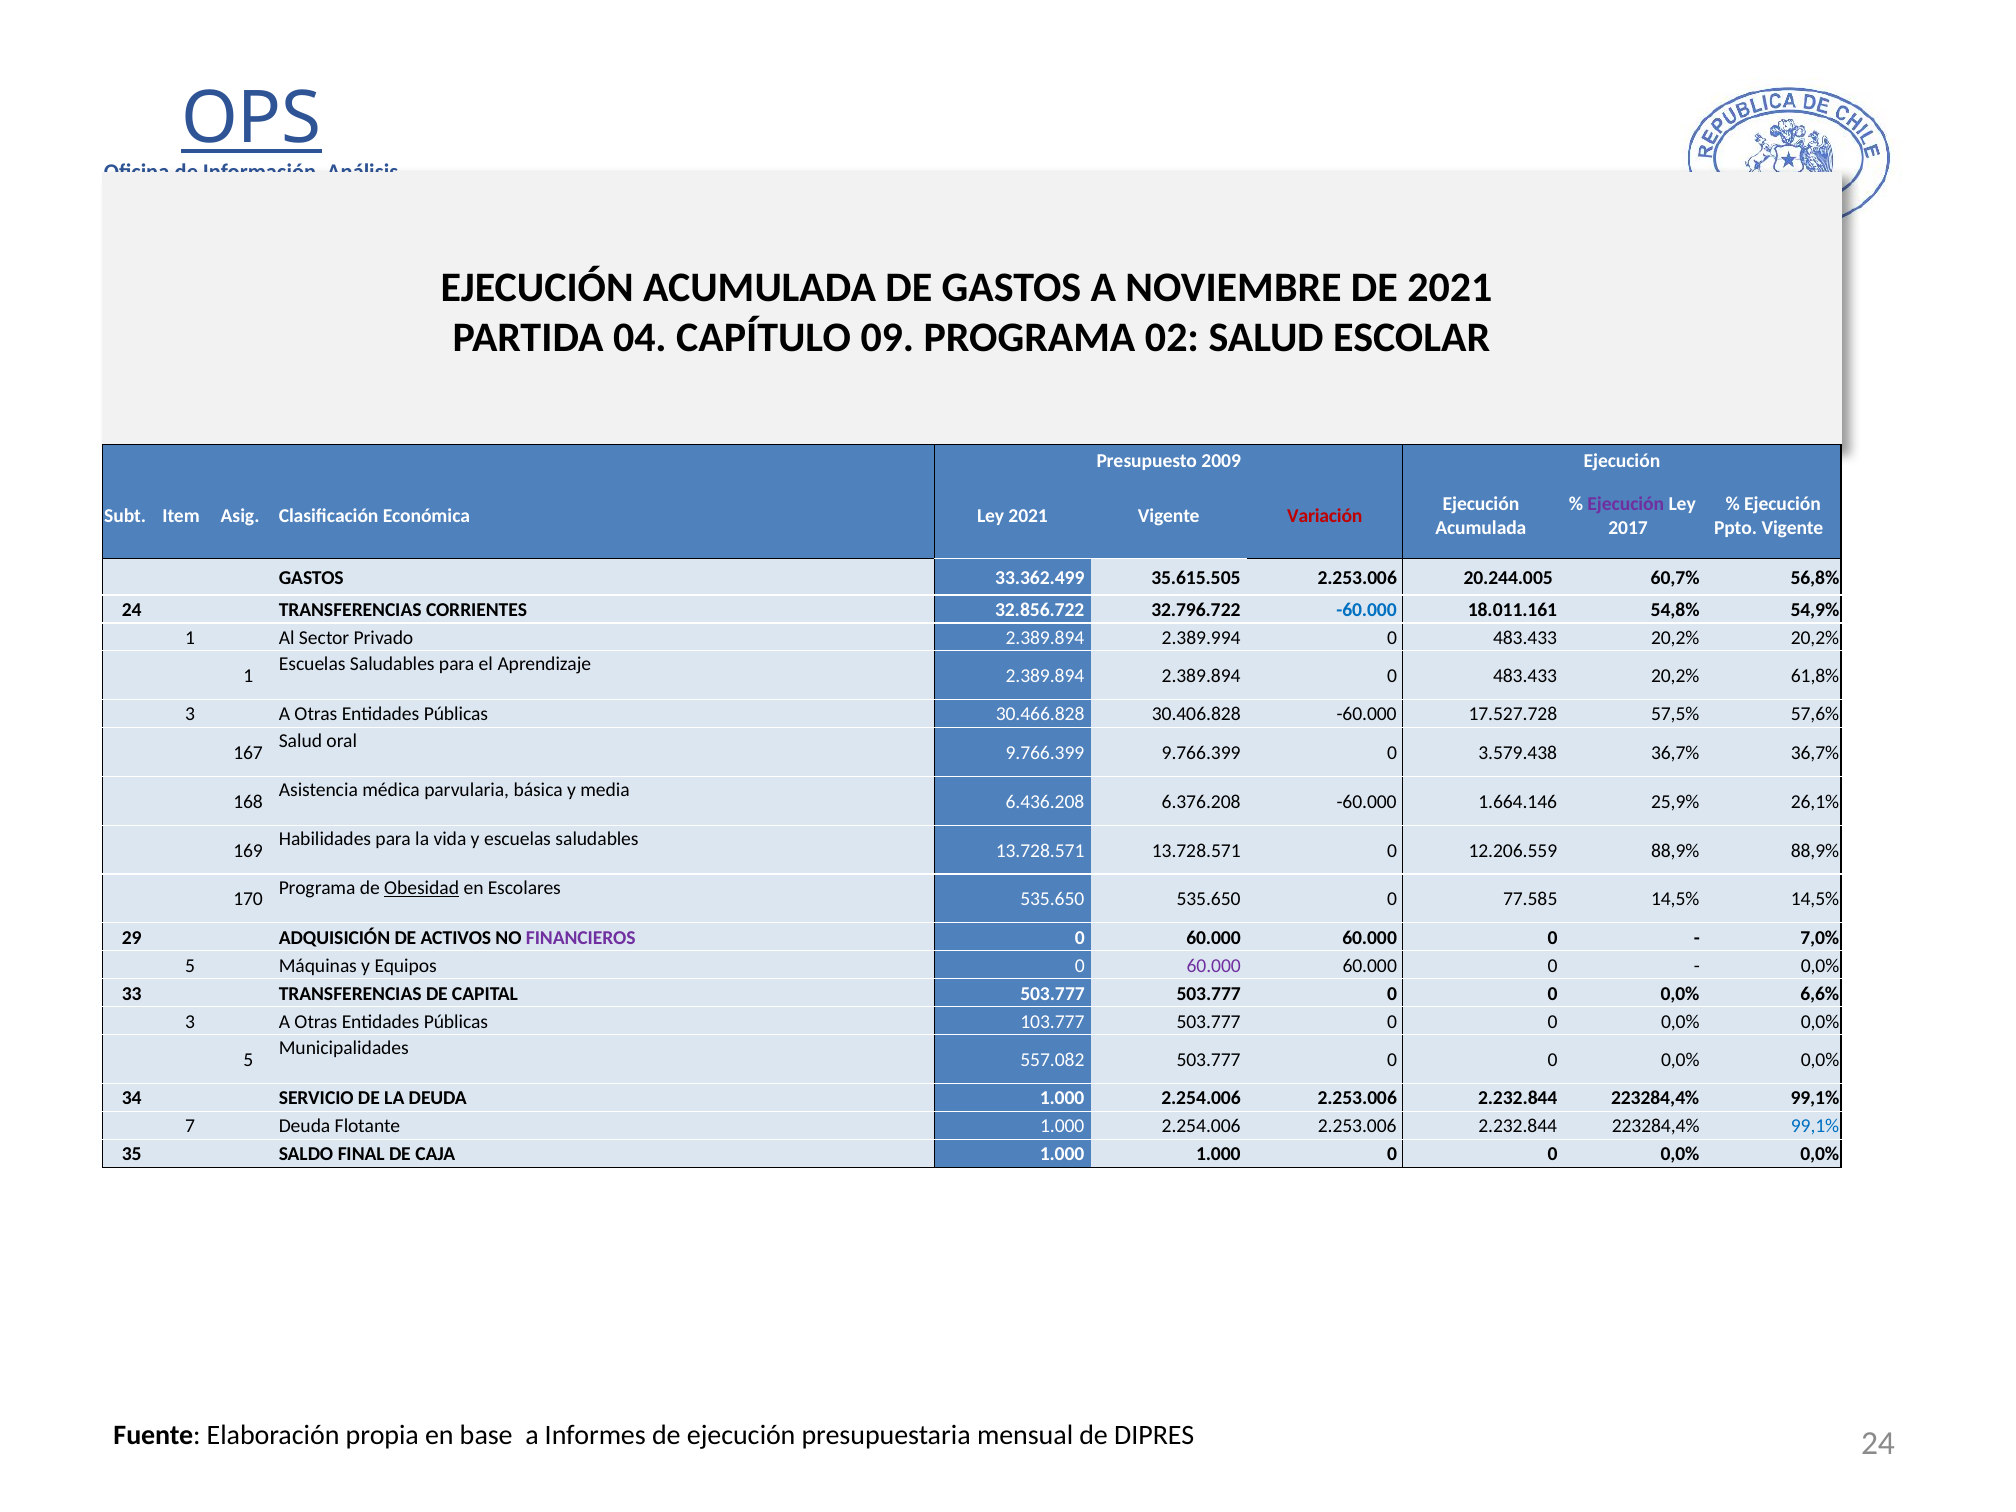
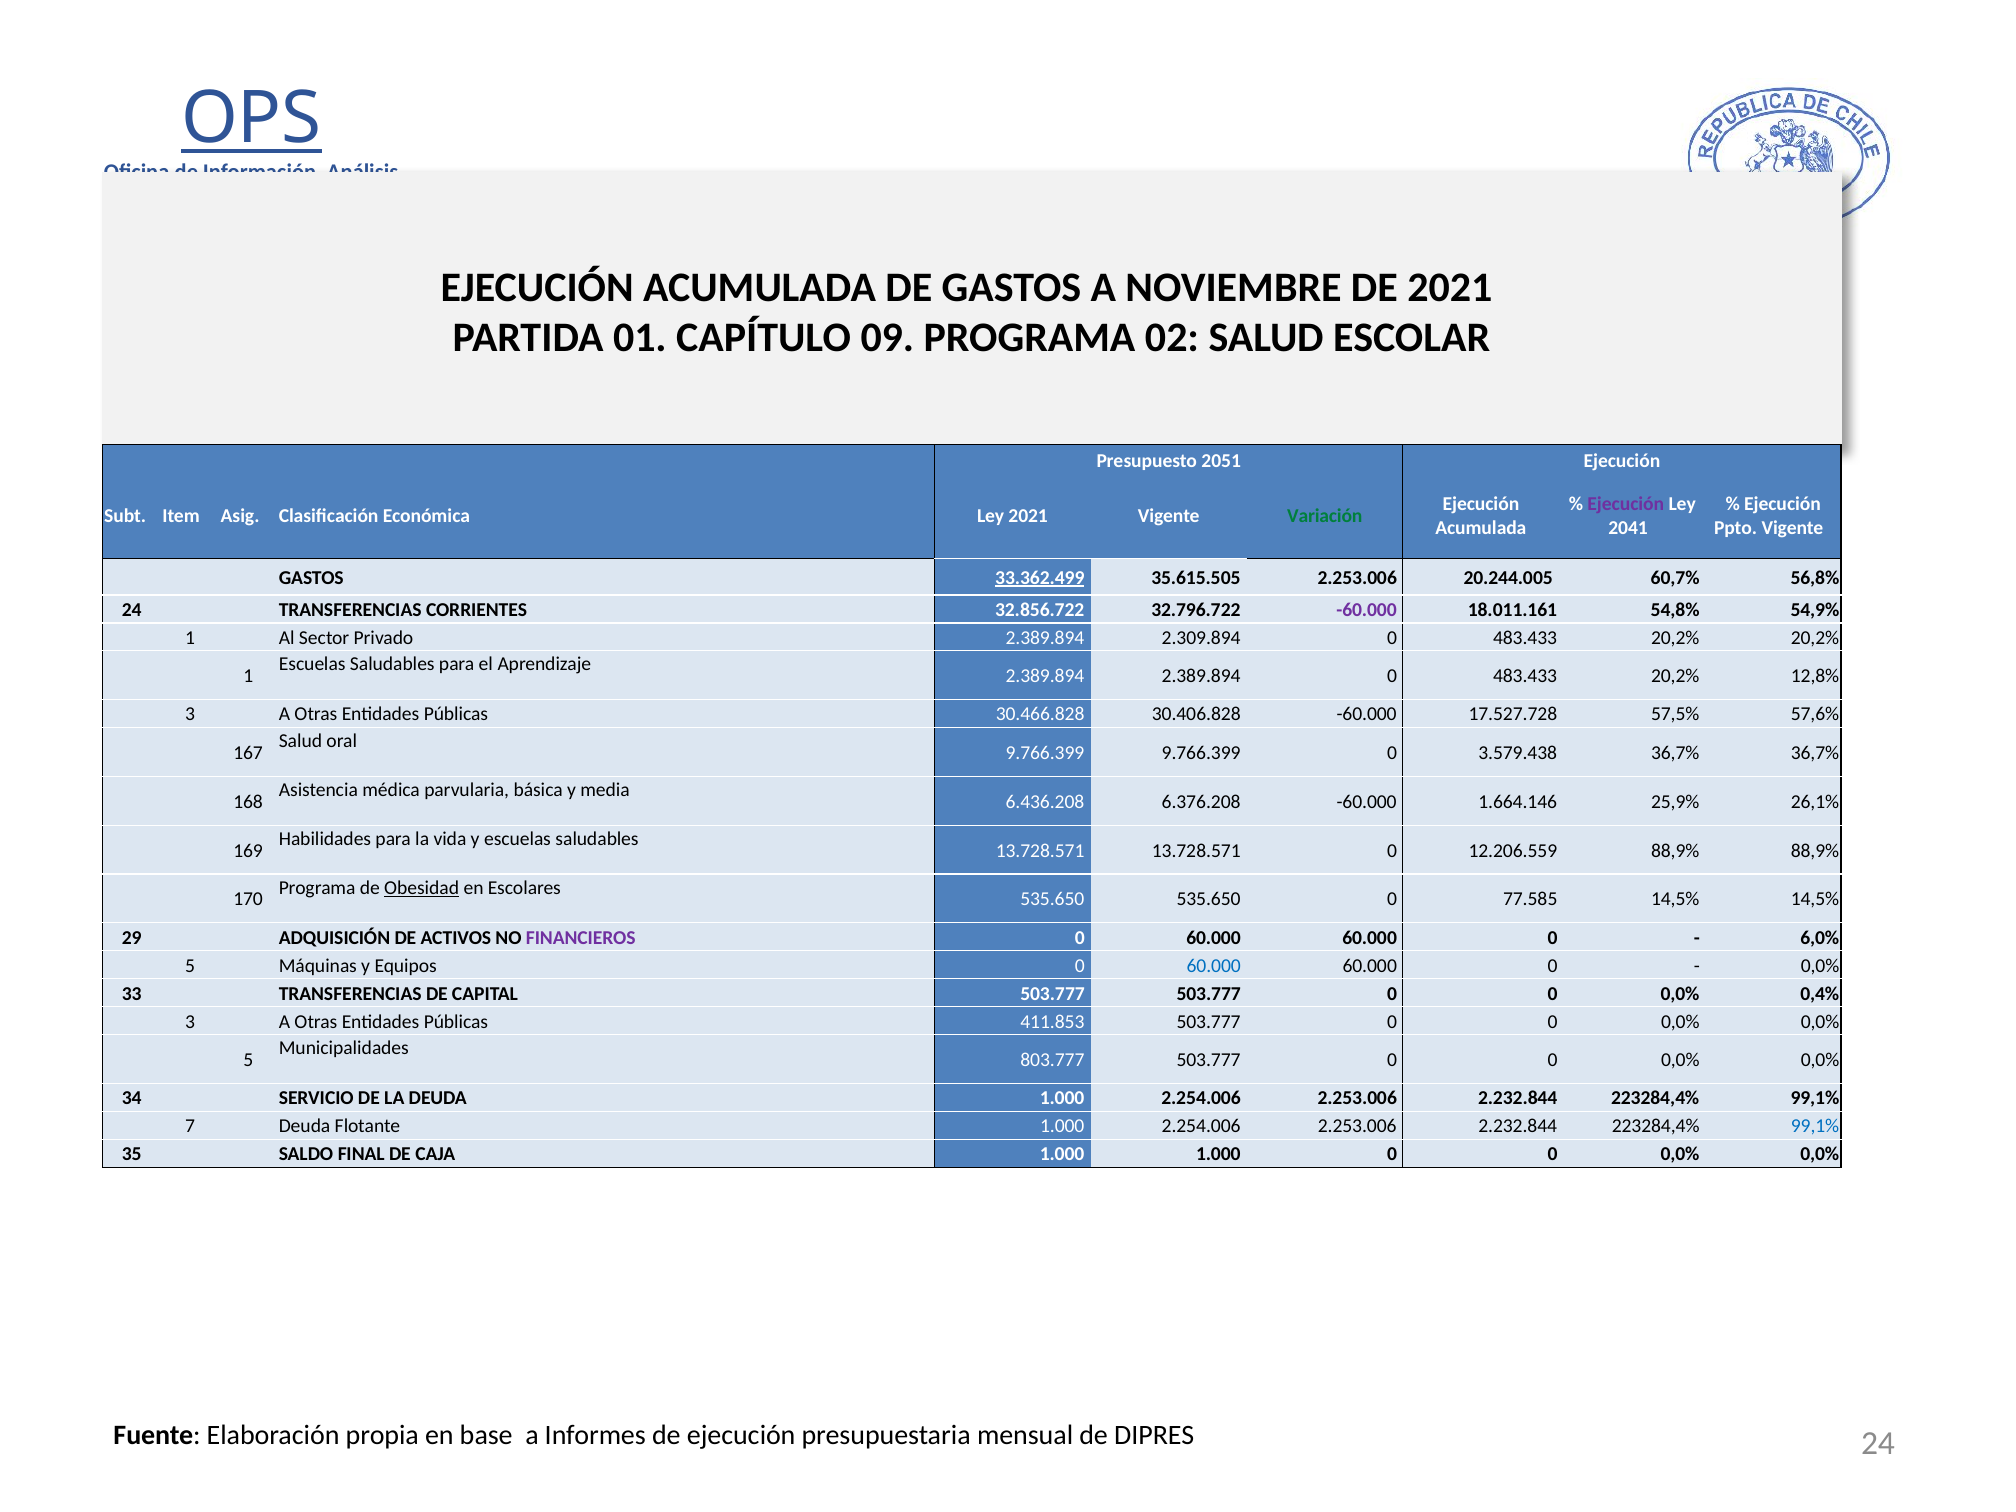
04: 04 -> 01
2009: 2009 -> 2051
Variación colour: red -> green
2017: 2017 -> 2041
33.362.499 underline: none -> present
-60.000 at (1367, 610) colour: blue -> purple
2.389.994: 2.389.994 -> 2.309.894
61,8%: 61,8% -> 12,8%
7,0%: 7,0% -> 6,0%
60.000 at (1214, 966) colour: purple -> blue
6,6%: 6,6% -> 0,4%
103.777: 103.777 -> 411.853
557.082: 557.082 -> 803.777
